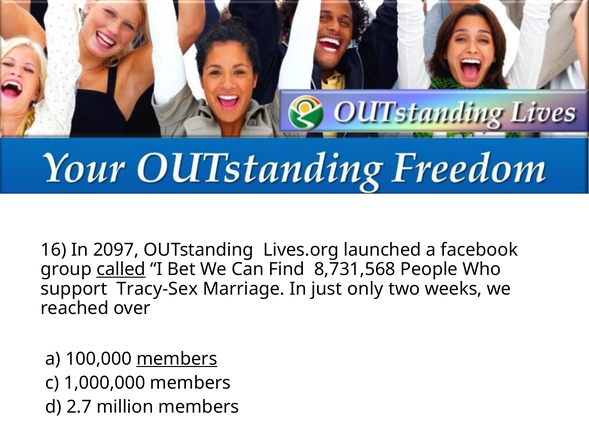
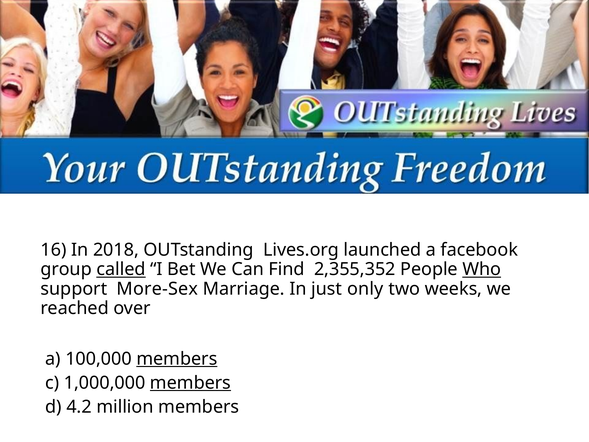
2097: 2097 -> 2018
8,731,568: 8,731,568 -> 2,355,352
Who underline: none -> present
Tracy-Sex: Tracy-Sex -> More-Sex
members at (190, 383) underline: none -> present
2.7: 2.7 -> 4.2
